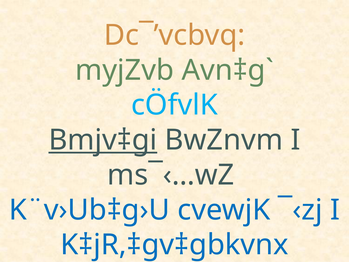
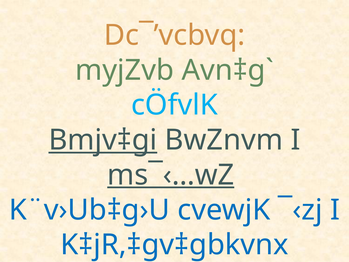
ms¯‹…wZ underline: none -> present
